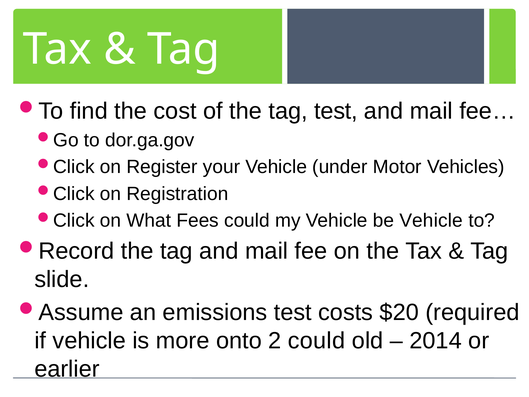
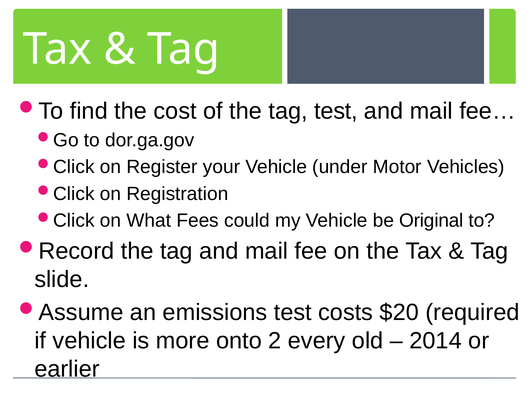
be Vehicle: Vehicle -> Original
2 could: could -> every
